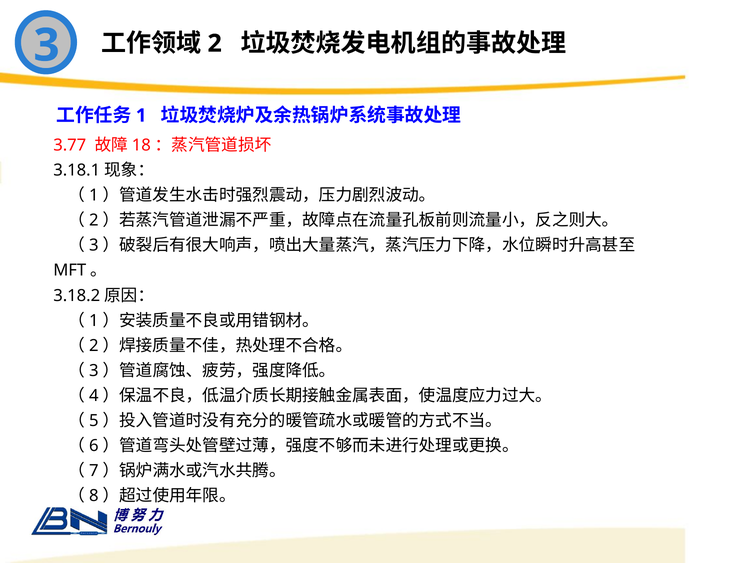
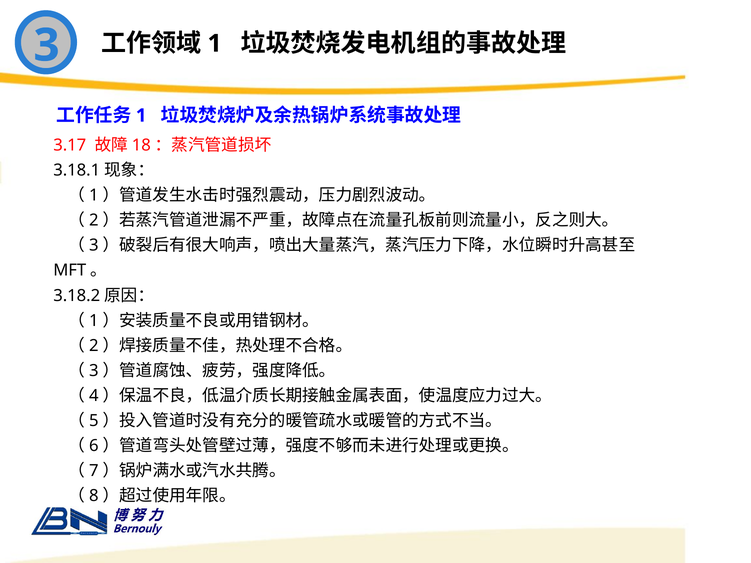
2 at (215, 44): 2 -> 1
3.77: 3.77 -> 3.17
